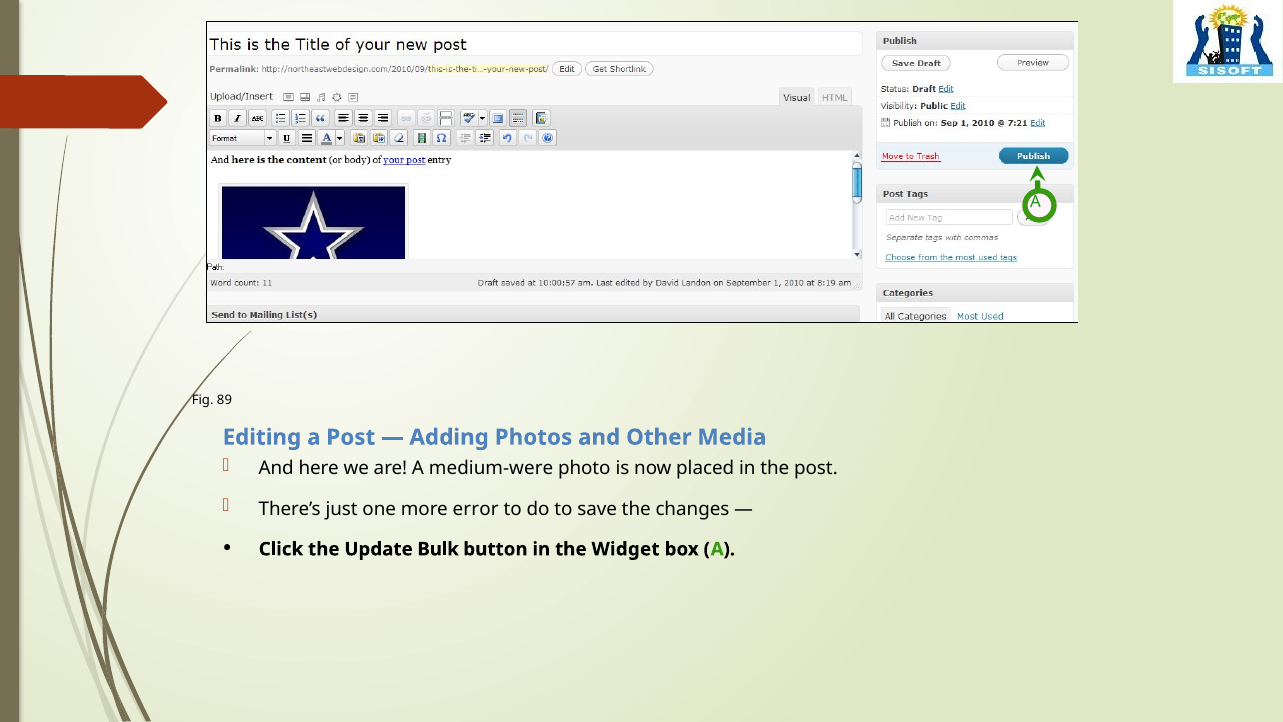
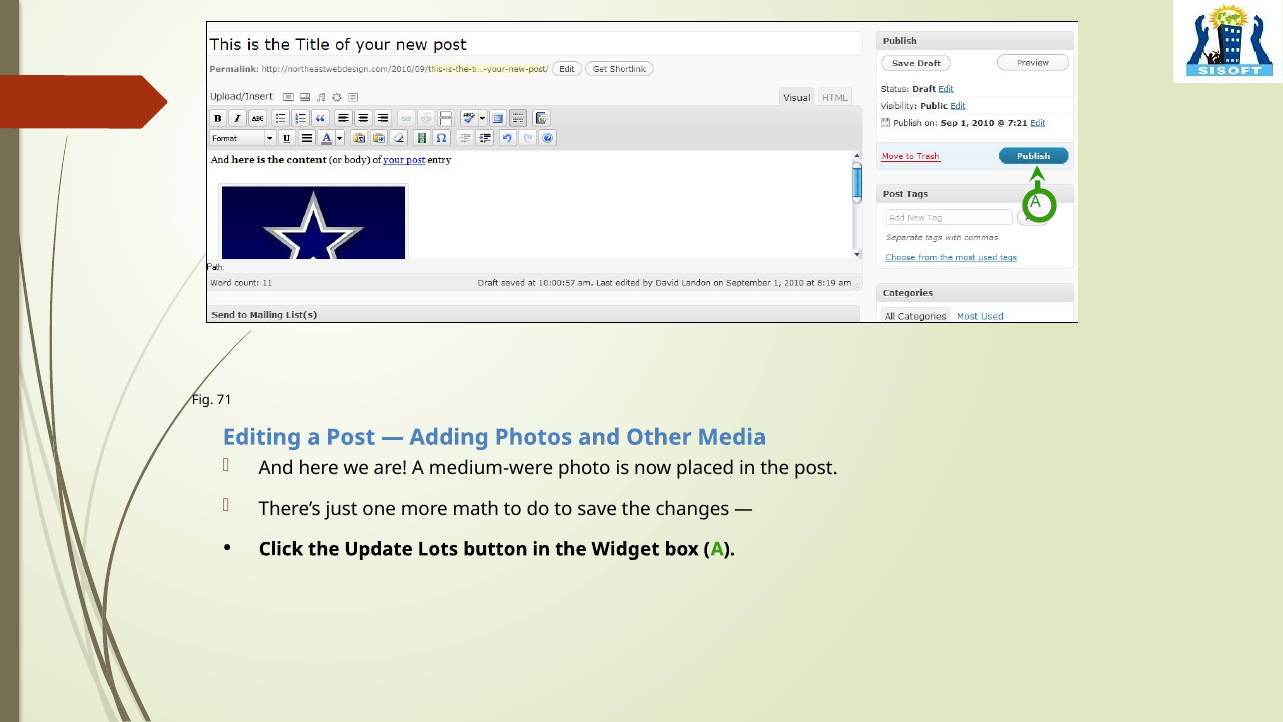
89: 89 -> 71
error: error -> math
Bulk: Bulk -> Lots
